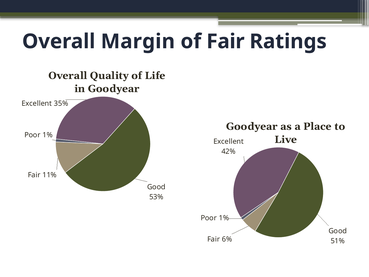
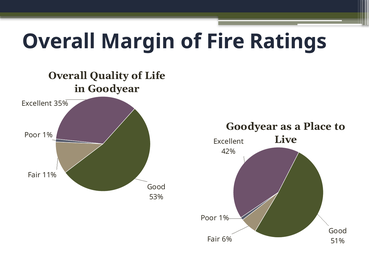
of Fair: Fair -> Fire
